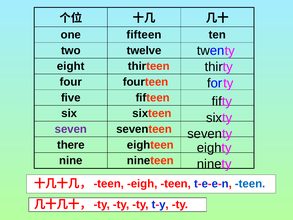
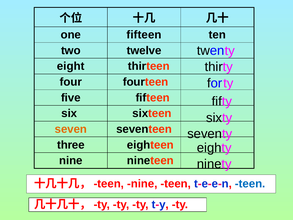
seven colour: purple -> orange
there: there -> three
teen eigh: eigh -> nine
